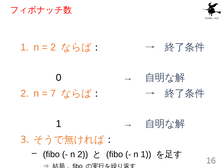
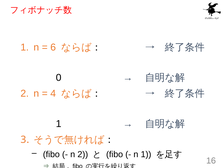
2 at (53, 47): 2 -> 6
7: 7 -> 4
